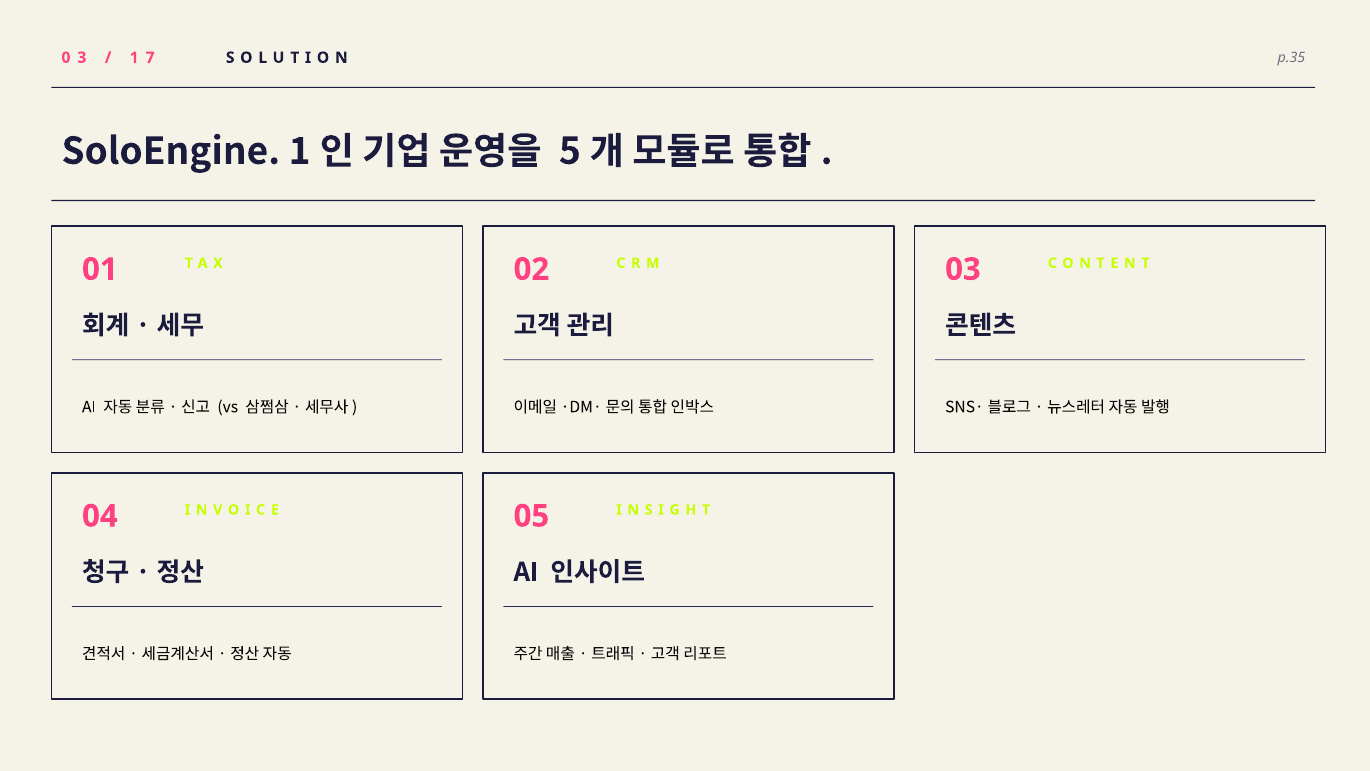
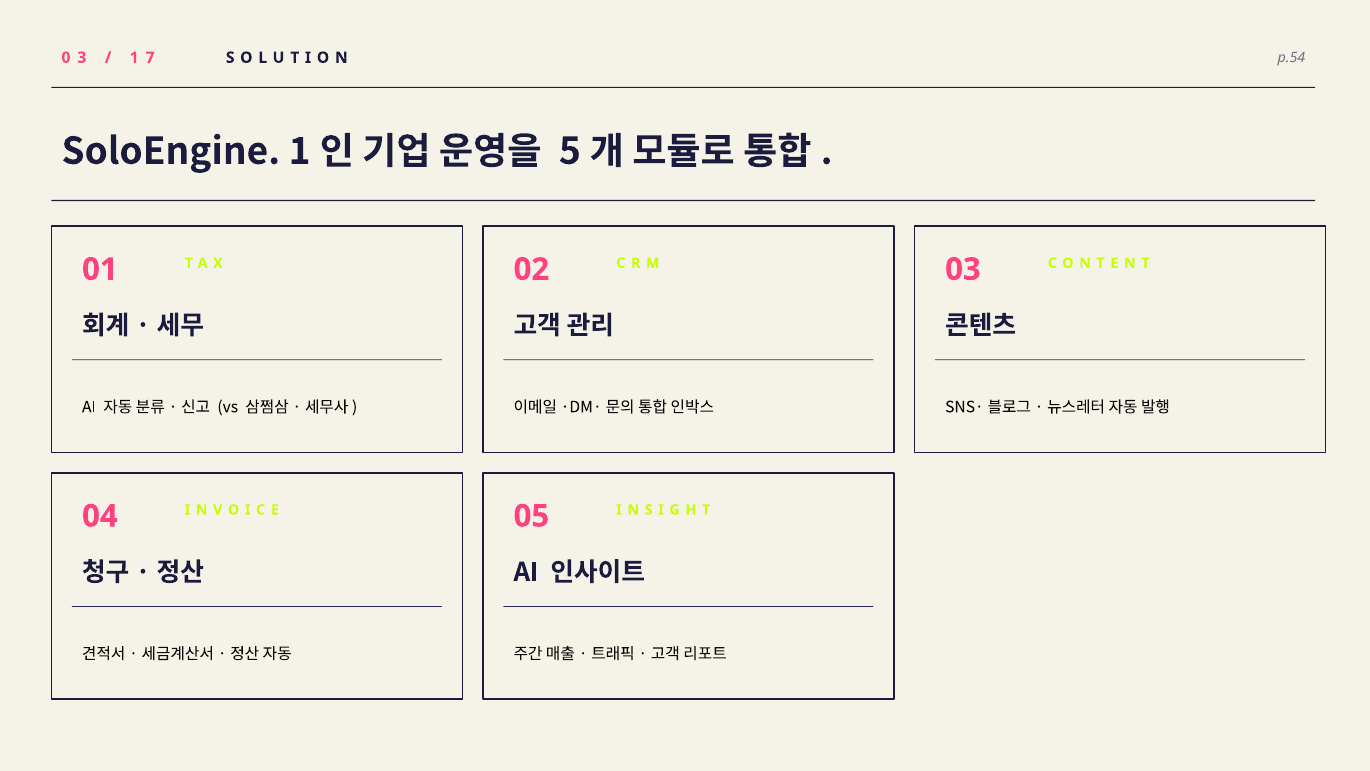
p.35: p.35 -> p.54
